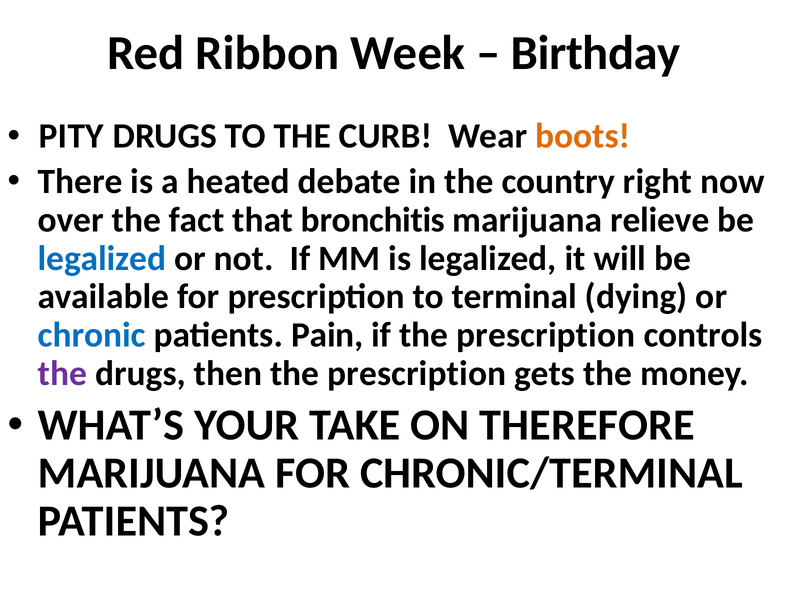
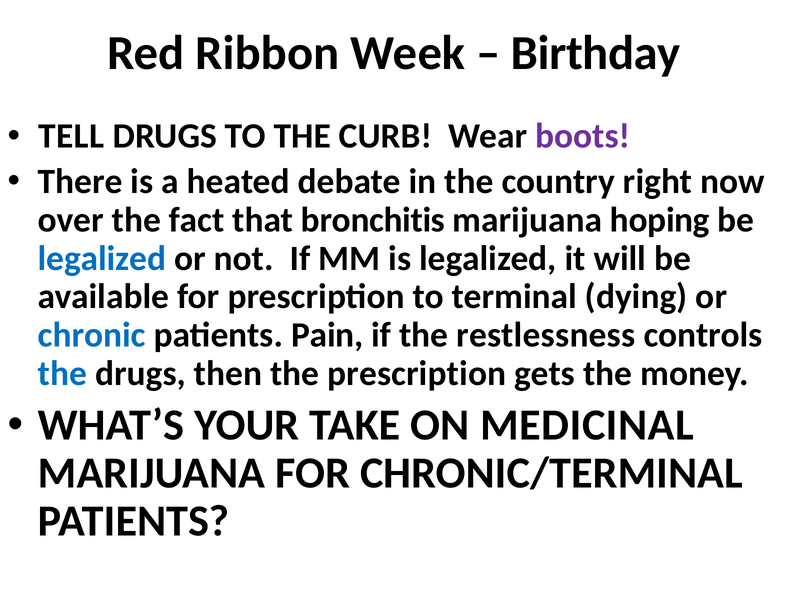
PITY: PITY -> TELL
boots colour: orange -> purple
relieve: relieve -> hoping
if the prescription: prescription -> restlessness
the at (62, 373) colour: purple -> blue
THEREFORE: THEREFORE -> MEDICINAL
